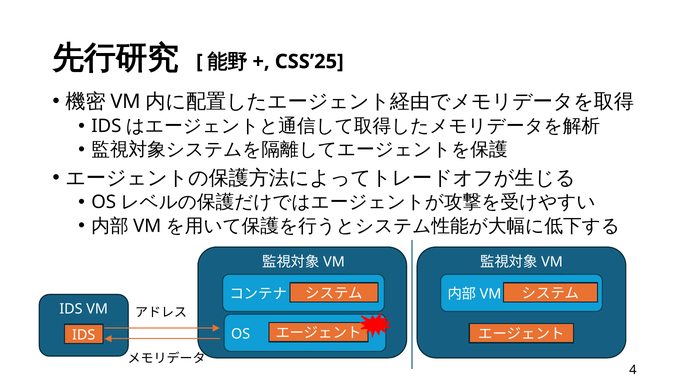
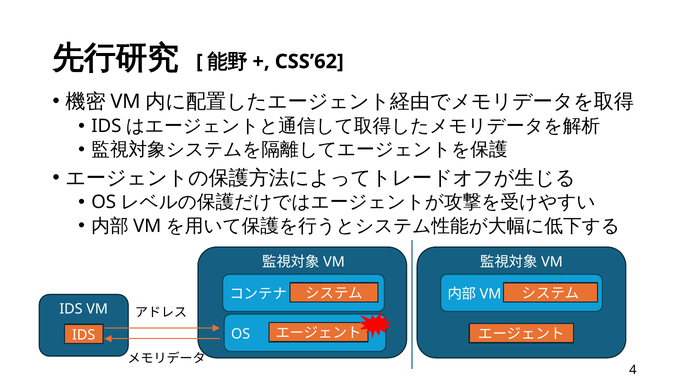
CSS’25: CSS’25 -> CSS’62
